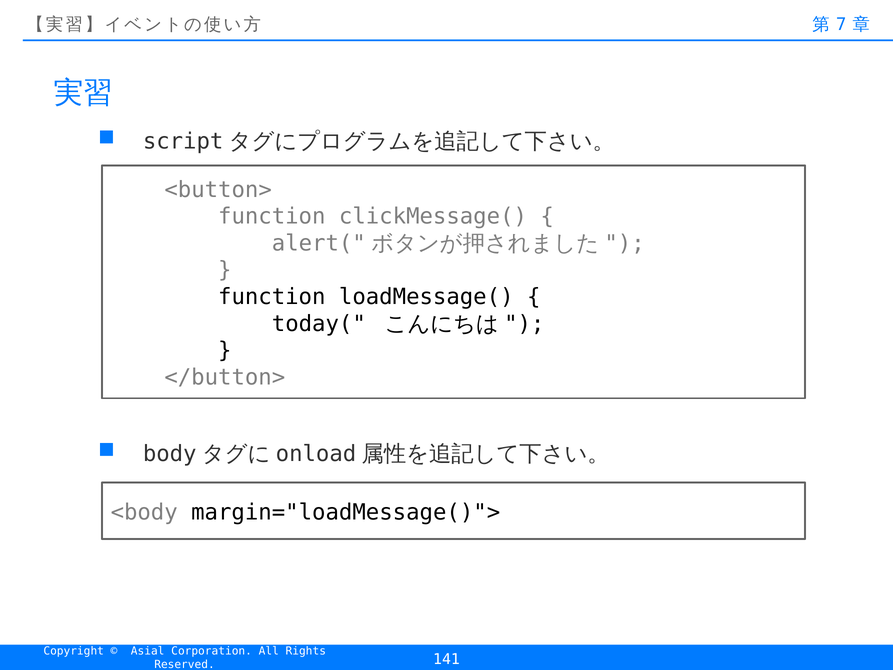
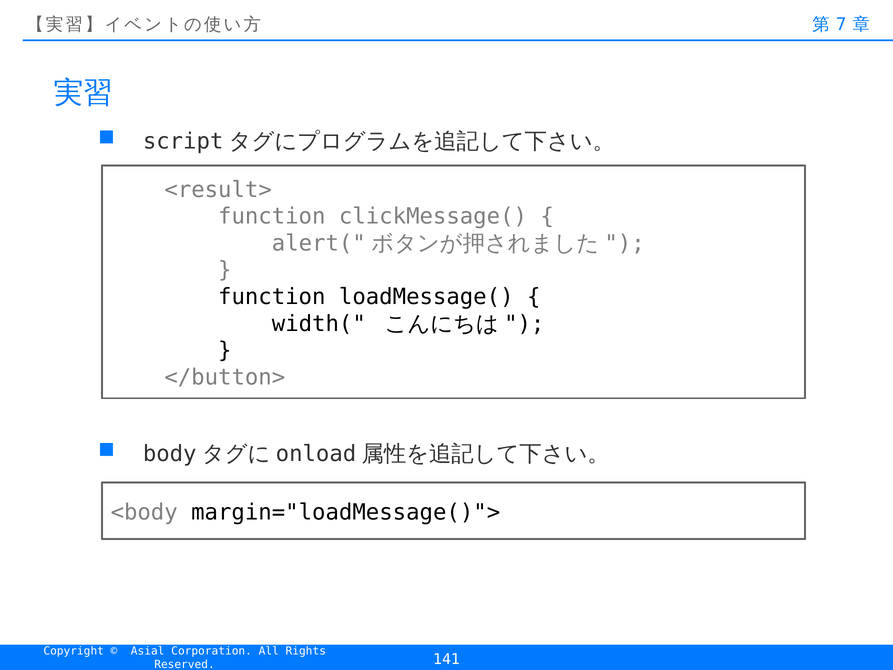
<button>: <button> -> <result>
today(: today( -> width(
